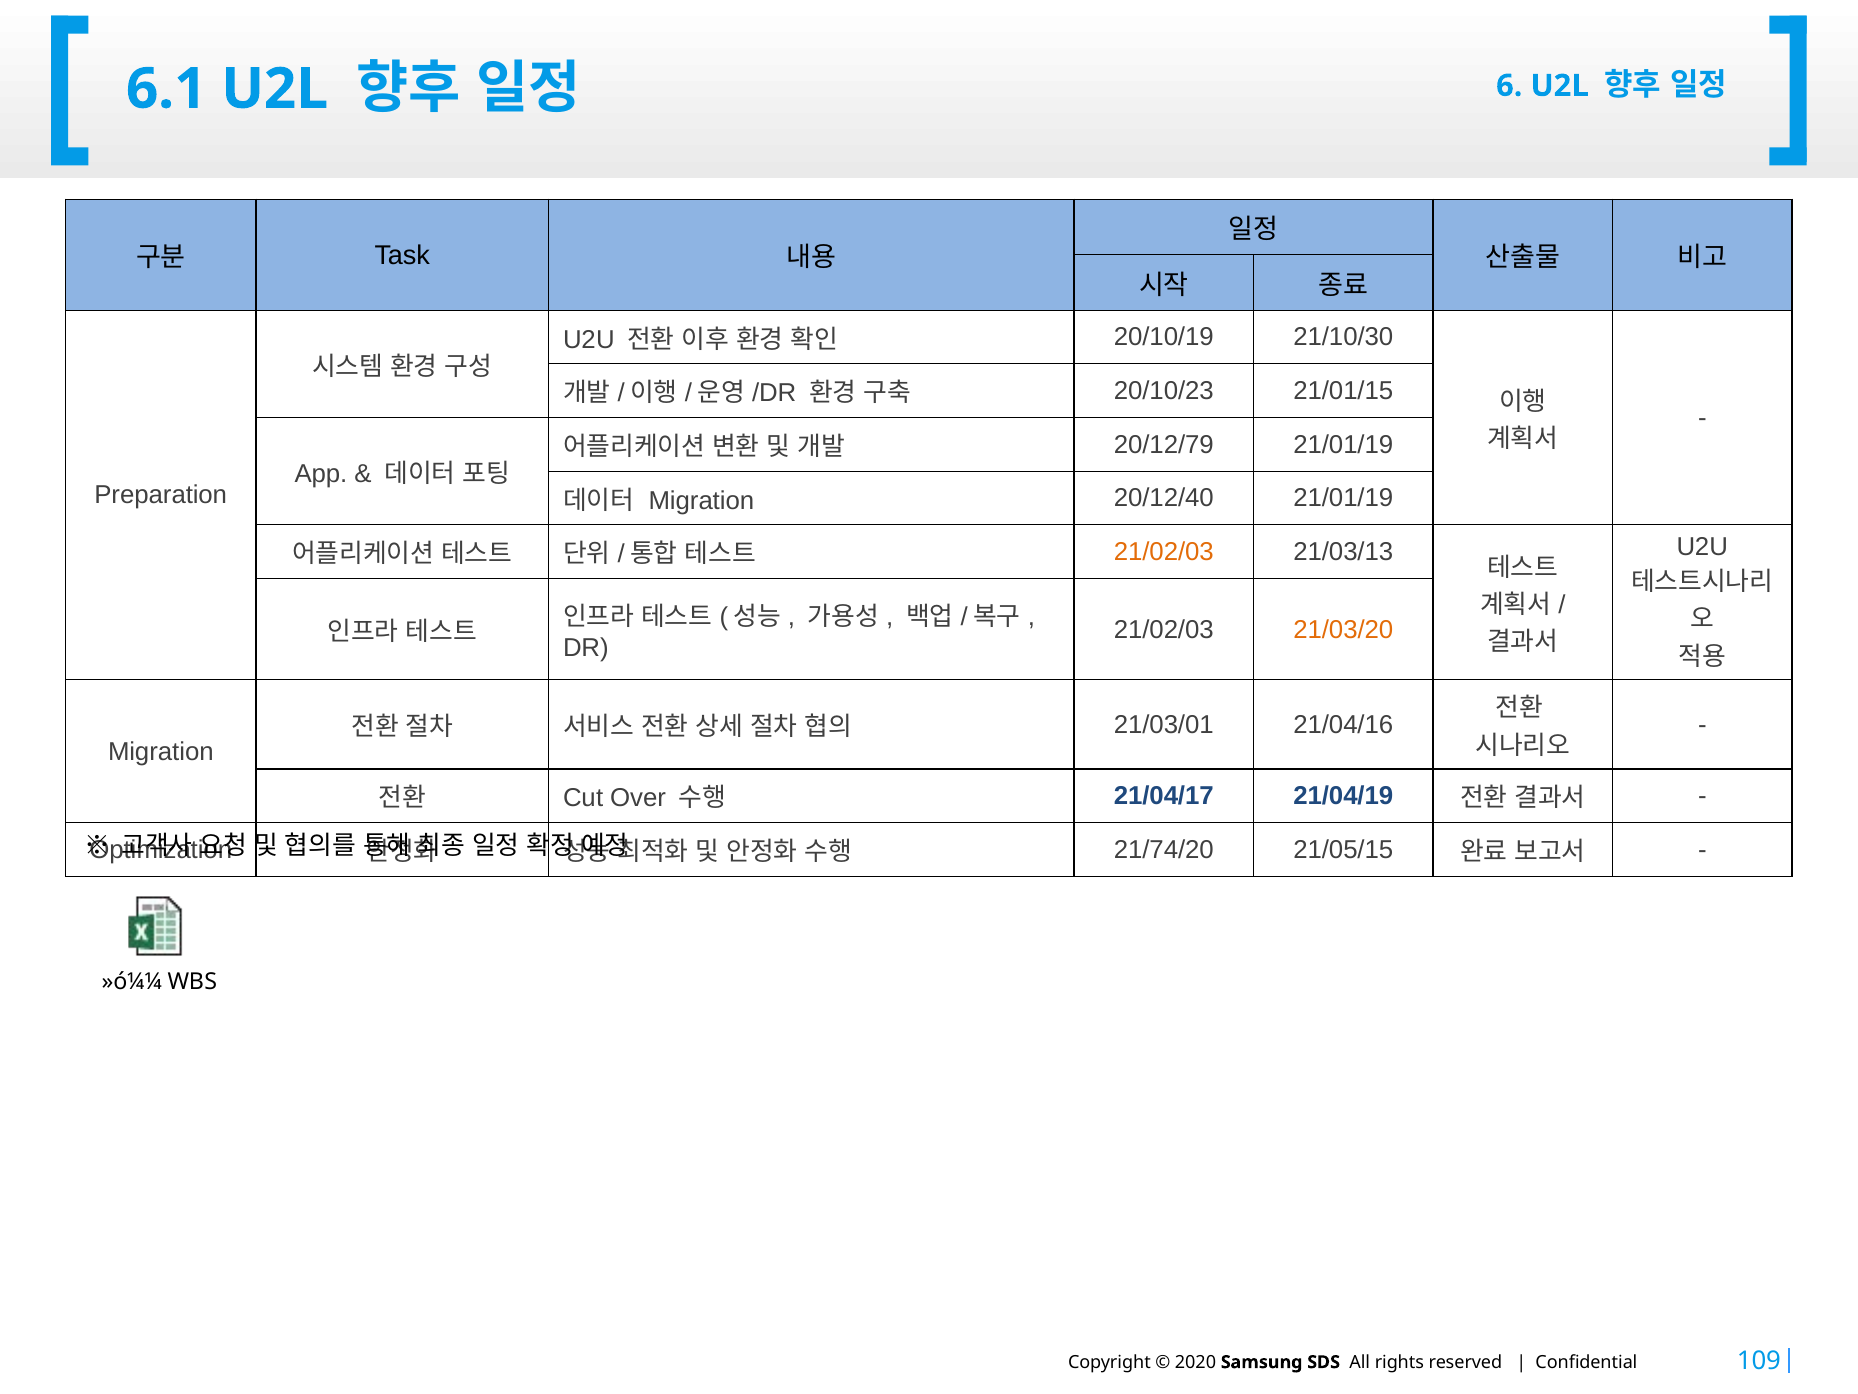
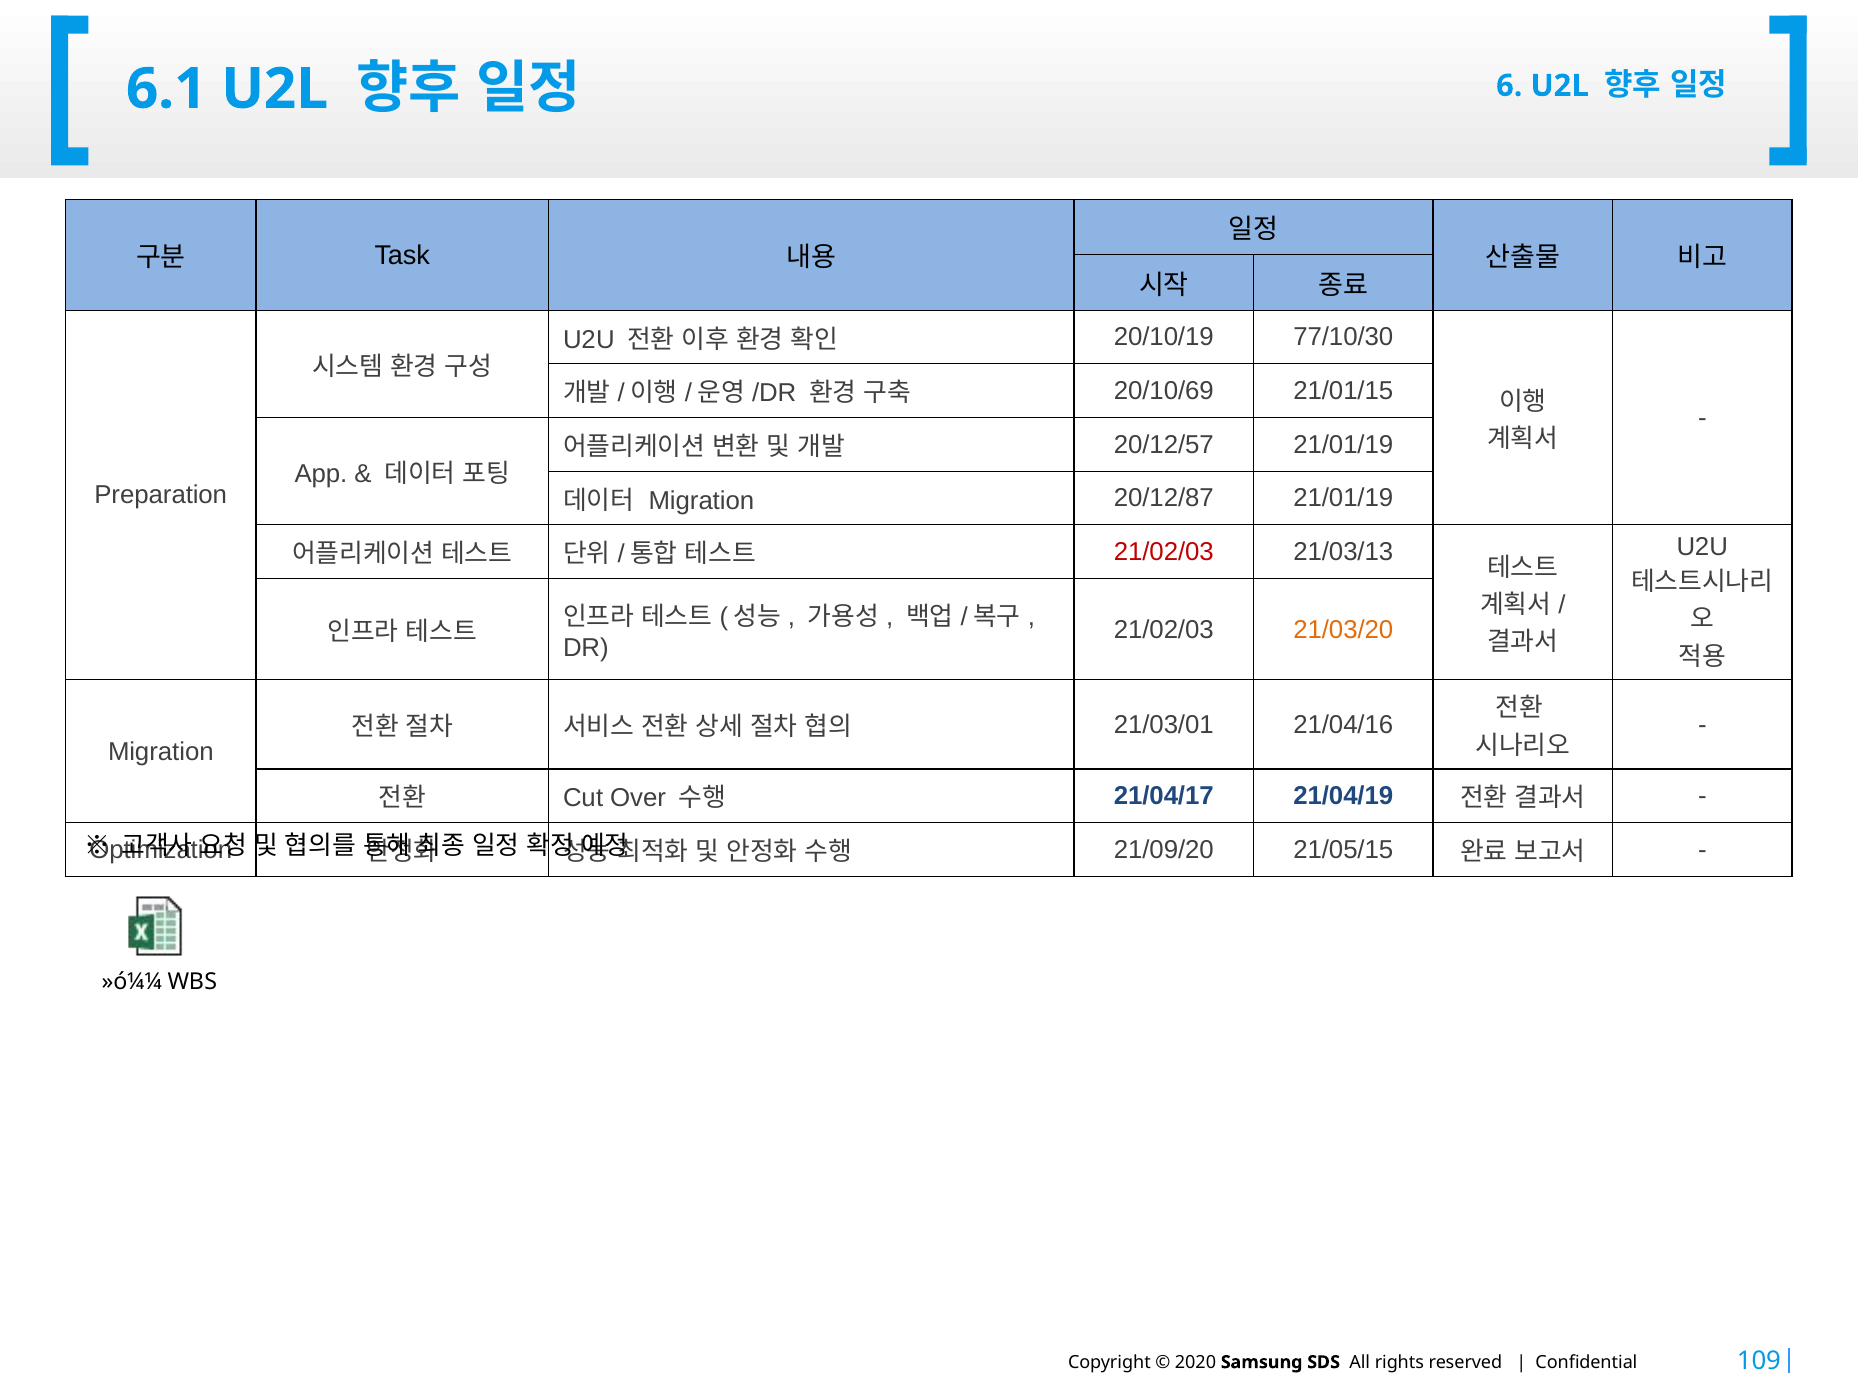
21/10/30: 21/10/30 -> 77/10/30
20/10/23: 20/10/23 -> 20/10/69
20/12/79: 20/12/79 -> 20/12/57
20/12/40: 20/12/40 -> 20/12/87
21/02/03 at (1164, 552) colour: orange -> red
21/74/20: 21/74/20 -> 21/09/20
